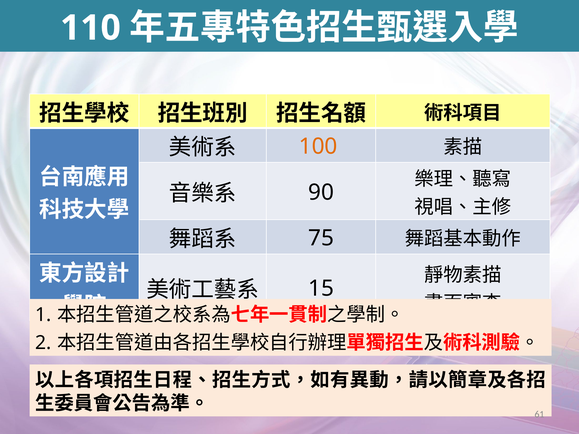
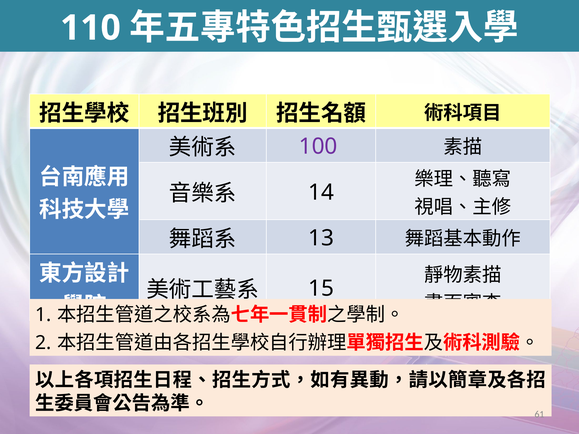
100 colour: orange -> purple
90: 90 -> 14
75: 75 -> 13
